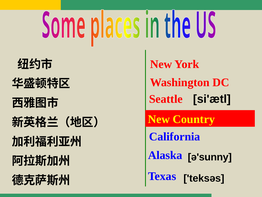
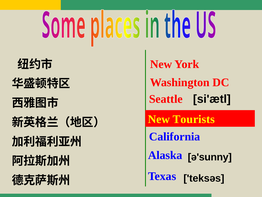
Country: Country -> Tourists
